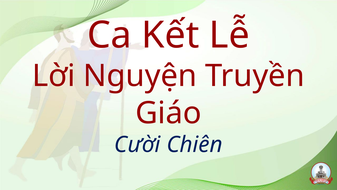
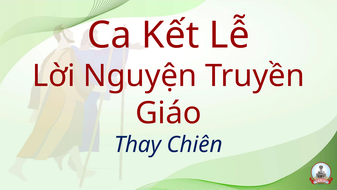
Cười: Cười -> Thay
